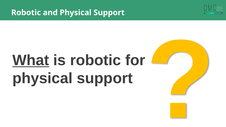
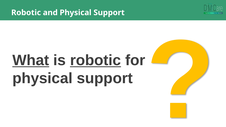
robotic at (96, 60) underline: none -> present
